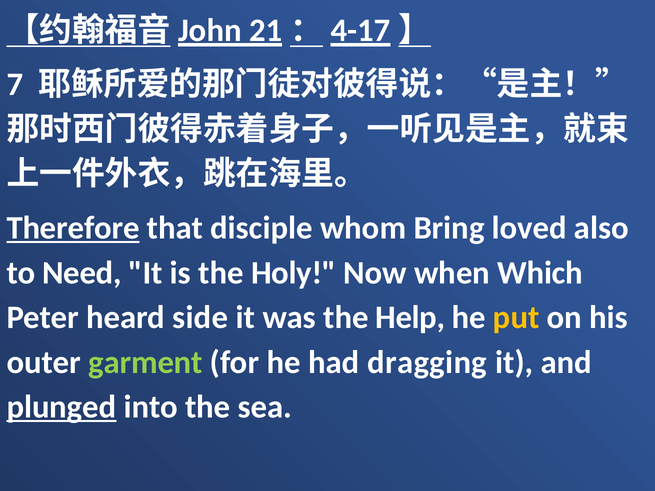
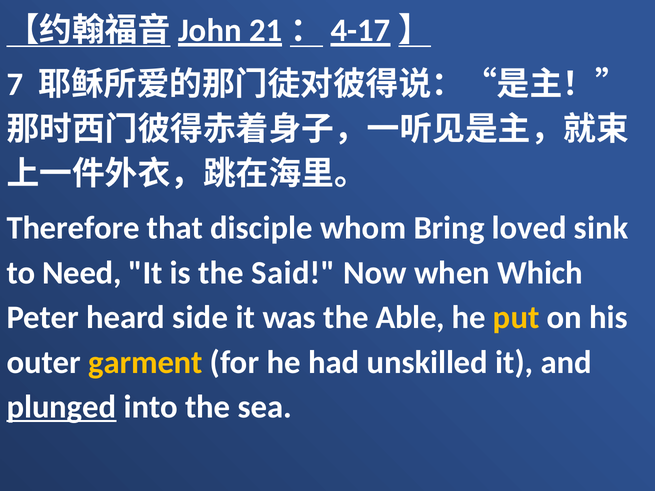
Therefore underline: present -> none
also: also -> sink
Holy: Holy -> Said
Help: Help -> Able
garment colour: light green -> yellow
dragging: dragging -> unskilled
